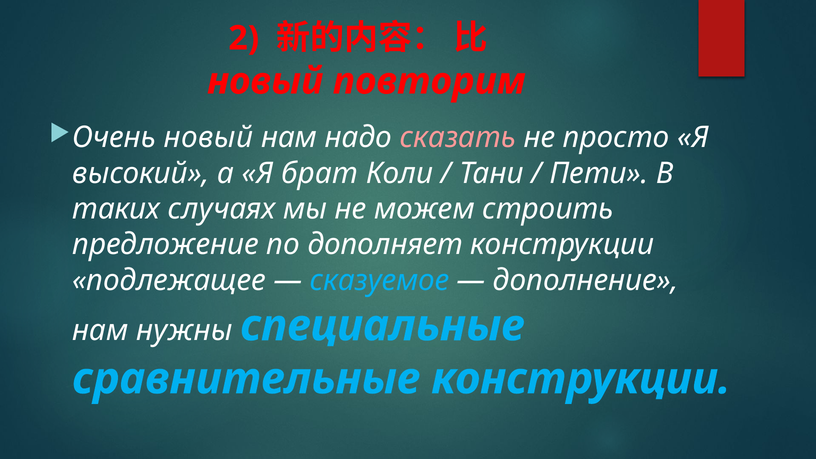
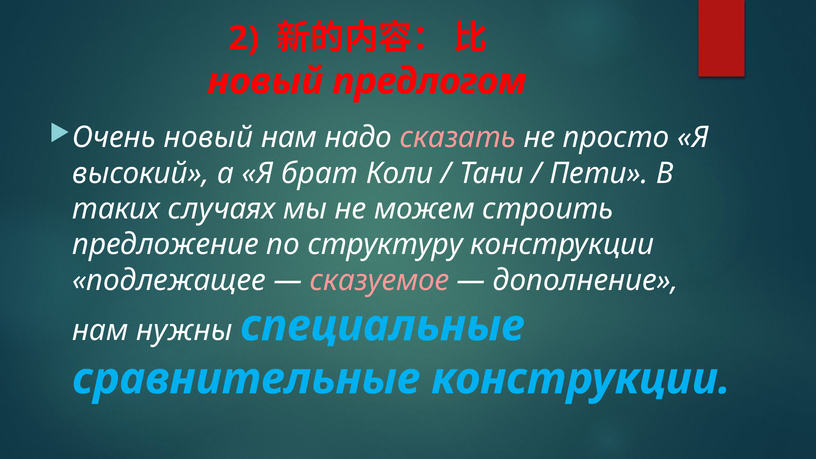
повторим: повторим -> предлогом
дополняет: дополняет -> структуру
сказуемое colour: light blue -> pink
